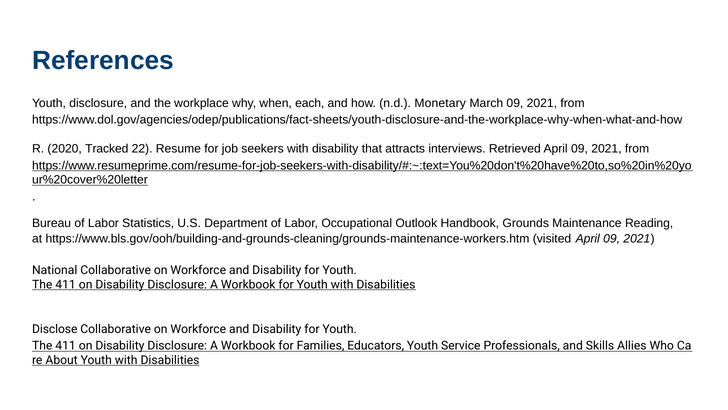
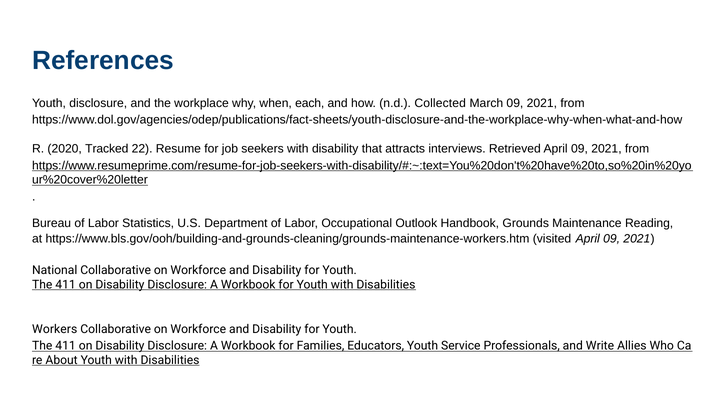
Monetary: Monetary -> Collected
Disclose: Disclose -> Workers
Skills: Skills -> Write
